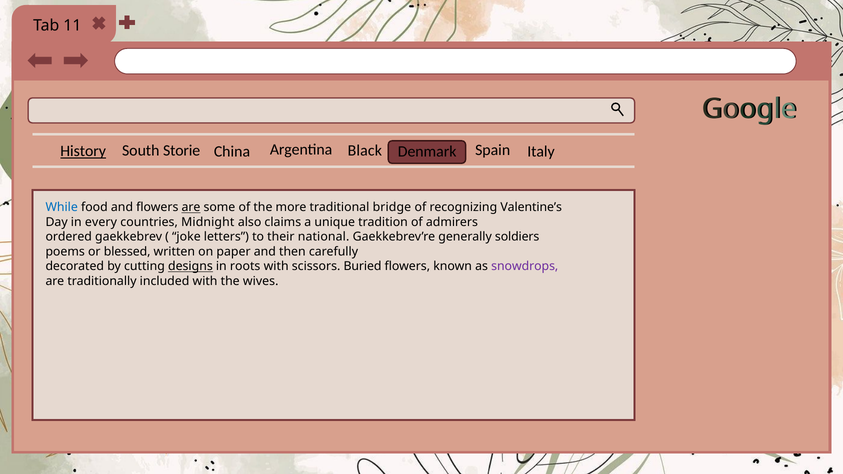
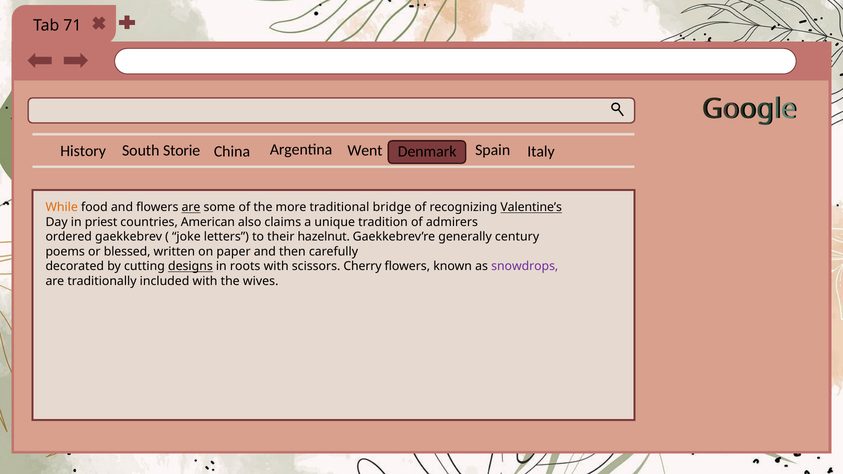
11: 11 -> 71
History underline: present -> none
Black: Black -> Went
While colour: blue -> orange
Valentine’s underline: none -> present
every: every -> priest
Midnight: Midnight -> American
national: national -> hazelnut
soldiers: soldiers -> century
Buried: Buried -> Cherry
